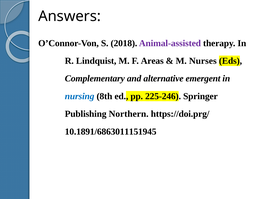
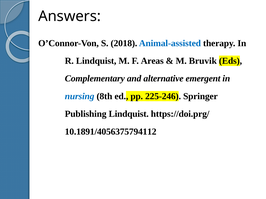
Animal-assisted colour: purple -> blue
Nurses: Nurses -> Bruvik
Publishing Northern: Northern -> Lindquist
10.1891/6863011151945: 10.1891/6863011151945 -> 10.1891/4056375794112
